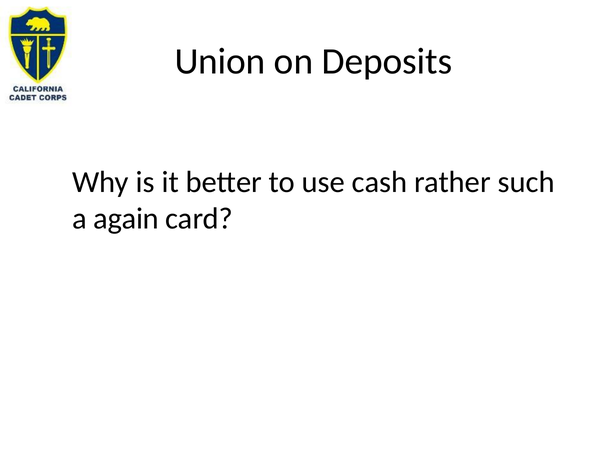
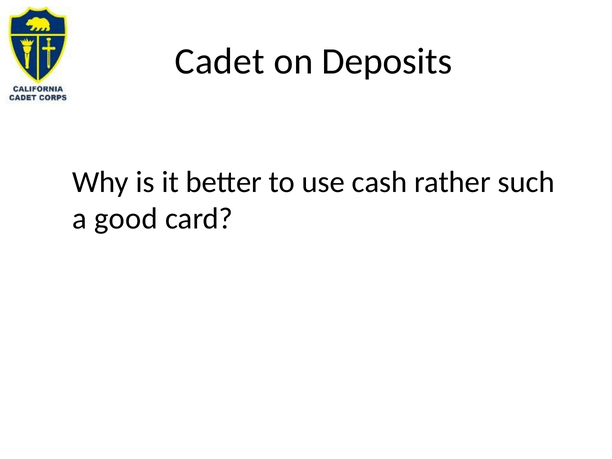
Union: Union -> Cadet
again: again -> good
